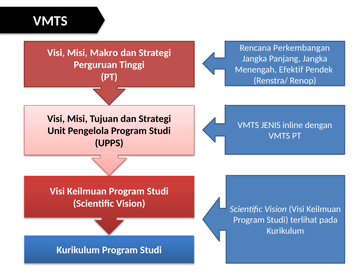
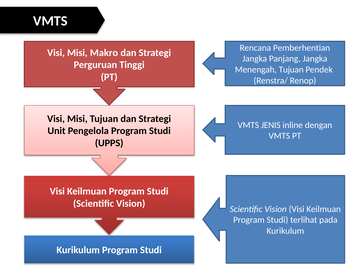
Perkembangan: Perkembangan -> Pemberhentian
Menengah Efektif: Efektif -> Tujuan
